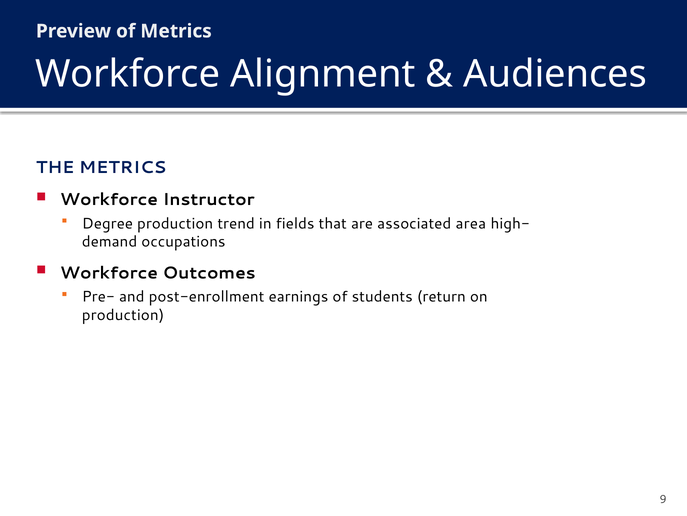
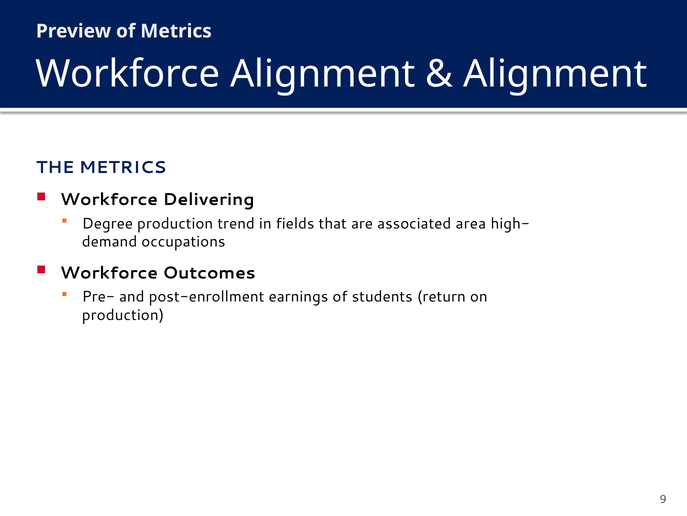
Audiences at (555, 74): Audiences -> Alignment
Instructor: Instructor -> Delivering
